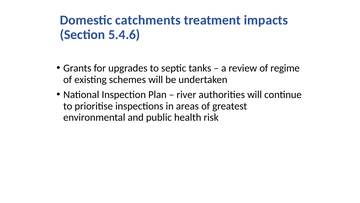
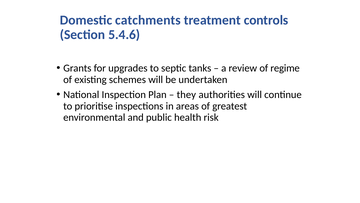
impacts: impacts -> controls
river: river -> they
